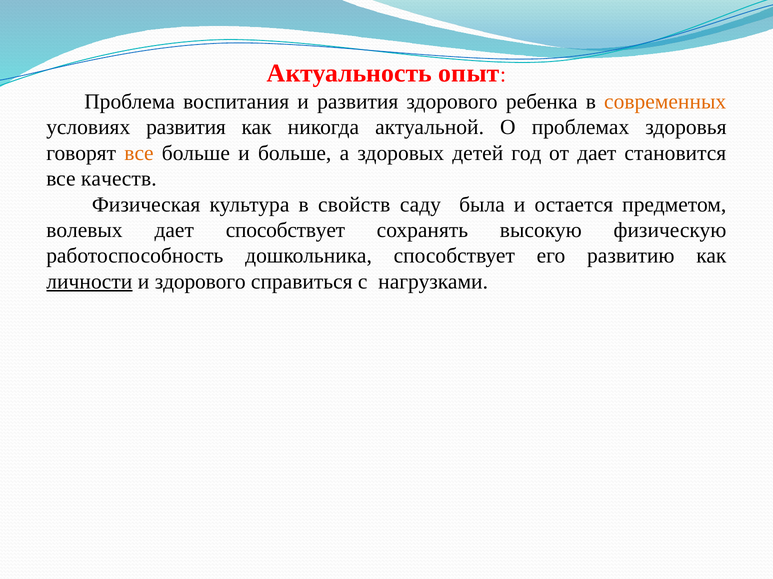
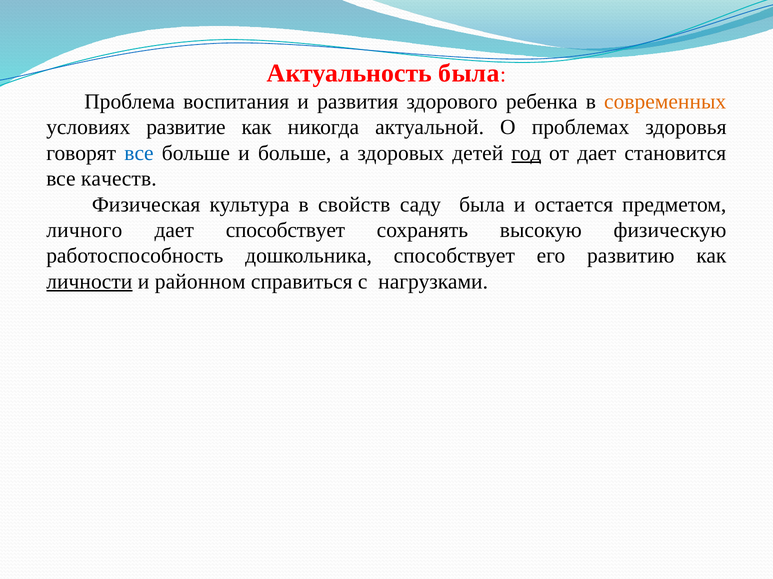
Актуальность опыт: опыт -> была
условиях развития: развития -> развитие
все at (139, 153) colour: orange -> blue
год underline: none -> present
волевых: волевых -> личного
и здорового: здорового -> районном
